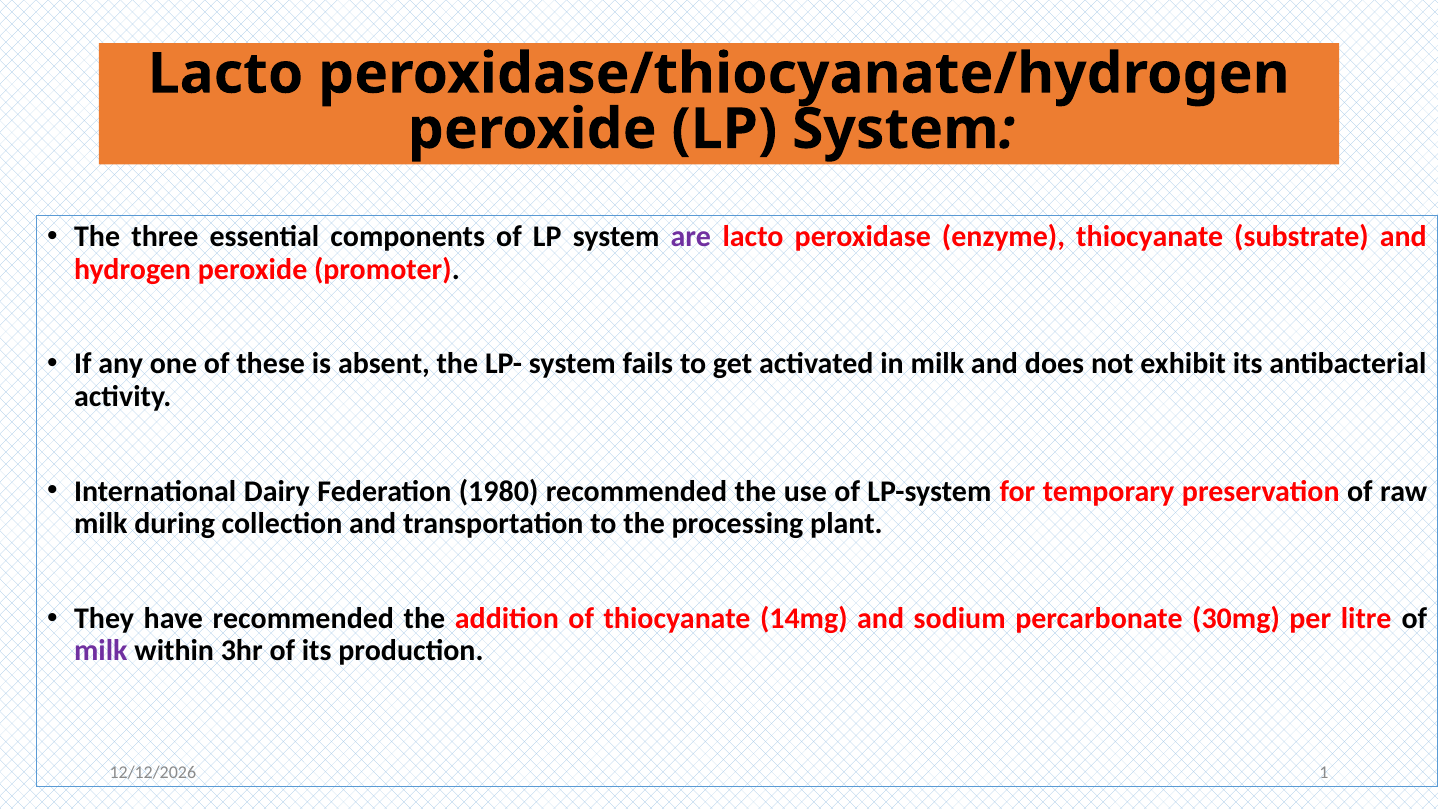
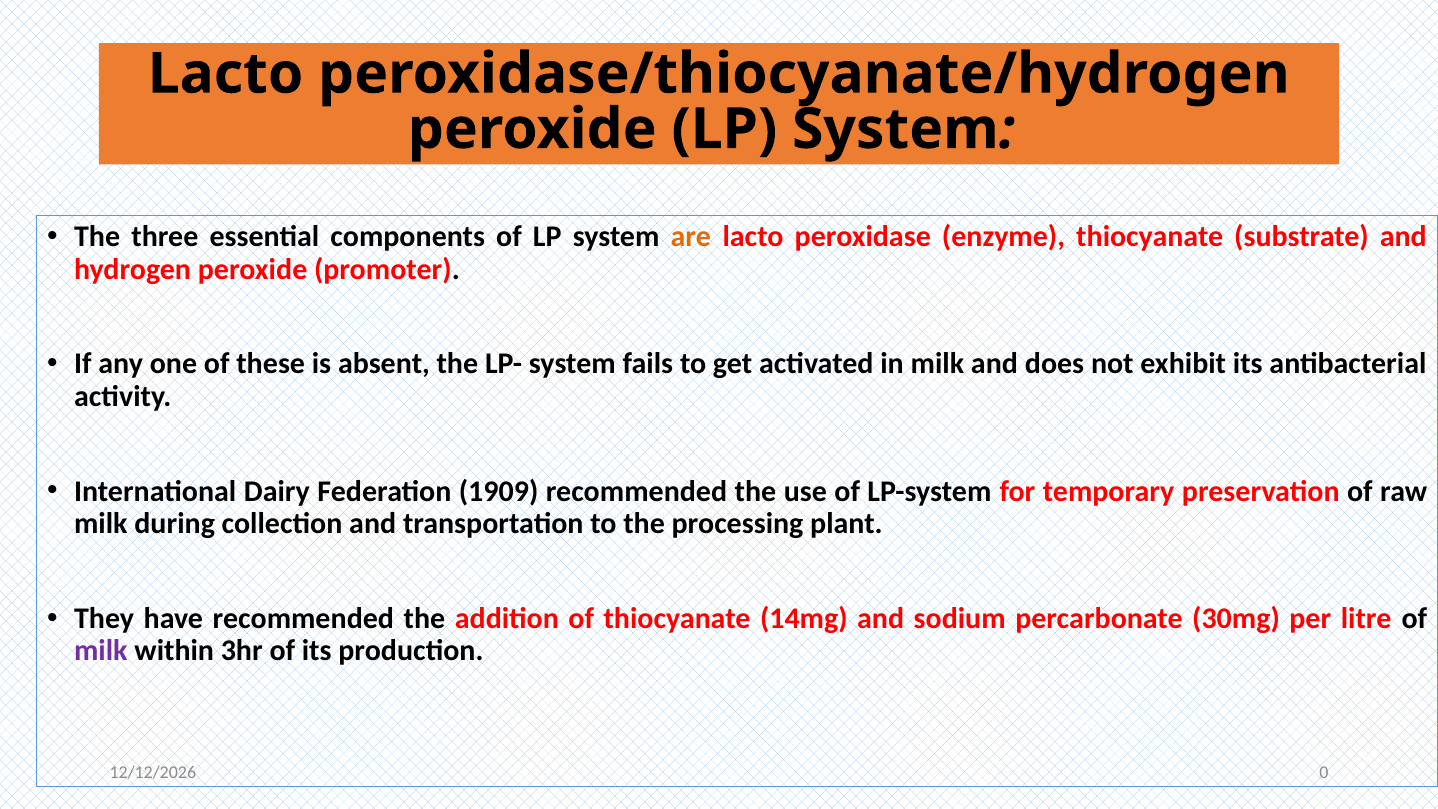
are colour: purple -> orange
1980: 1980 -> 1909
1: 1 -> 0
